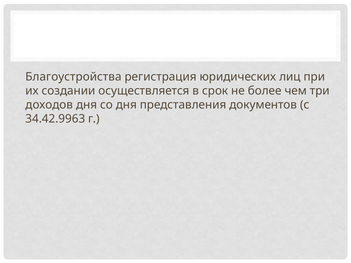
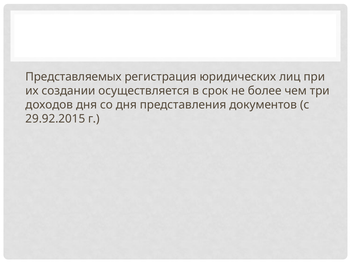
Благоустройства: Благоустройства -> Представляемых
34.42.9963: 34.42.9963 -> 29.92.2015
